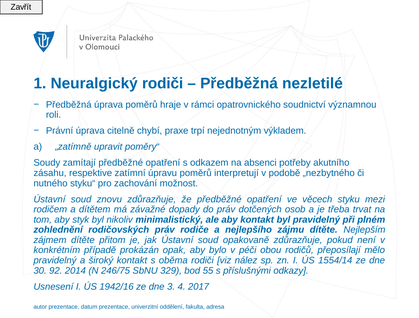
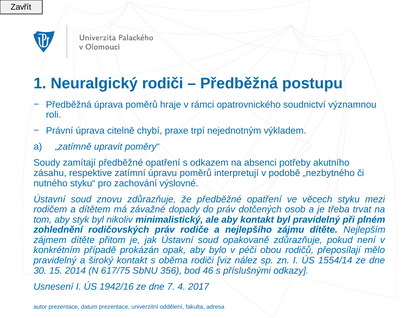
nezletilé: nezletilé -> postupu
možnost: možnost -> výslovné
92: 92 -> 15
246/75: 246/75 -> 617/75
329: 329 -> 356
55: 55 -> 46
3: 3 -> 7
